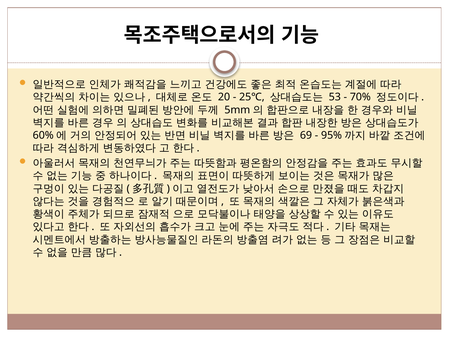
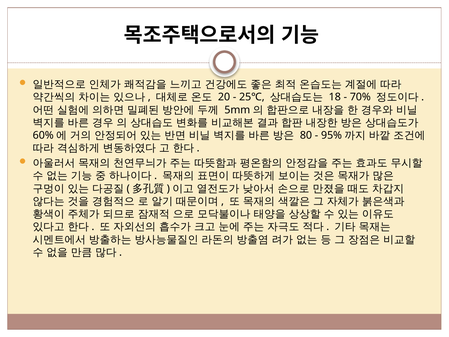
53: 53 -> 18
69: 69 -> 80
